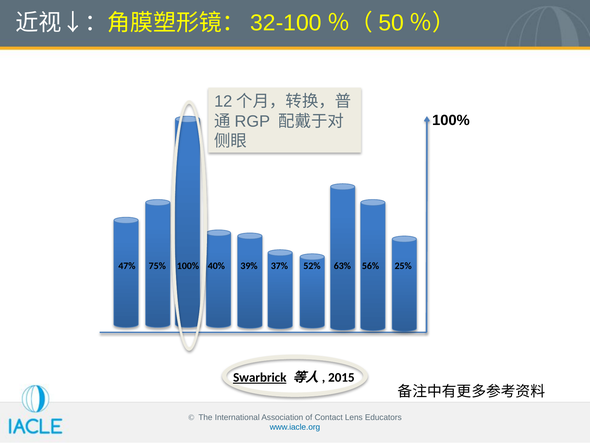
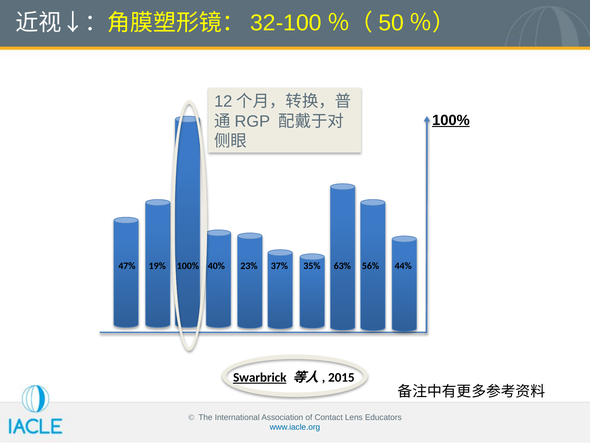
100% at (451, 120) underline: none -> present
75%: 75% -> 19%
39%: 39% -> 23%
52%: 52% -> 35%
25%: 25% -> 44%
